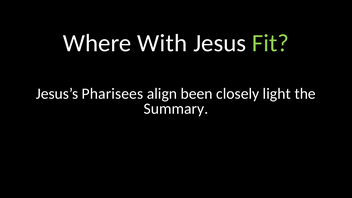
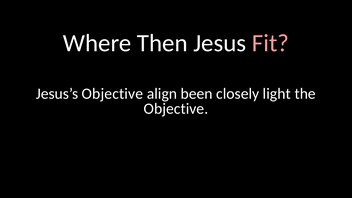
With: With -> Then
Fit colour: light green -> pink
Jesus’s Pharisees: Pharisees -> Objective
Summary at (176, 109): Summary -> Objective
